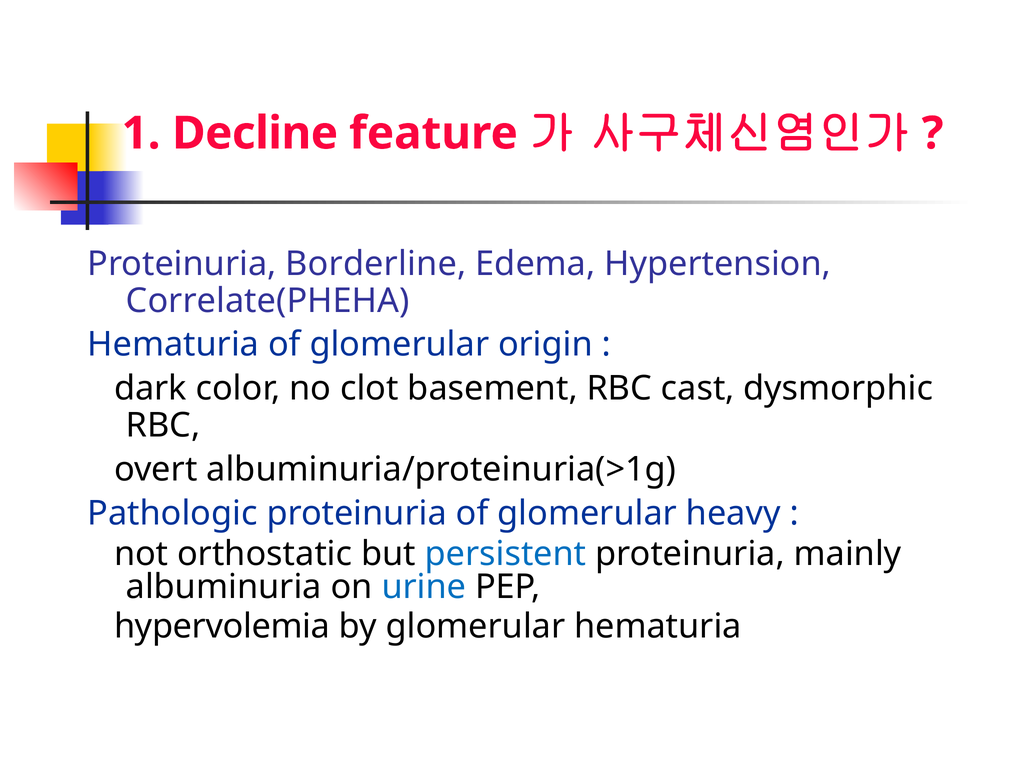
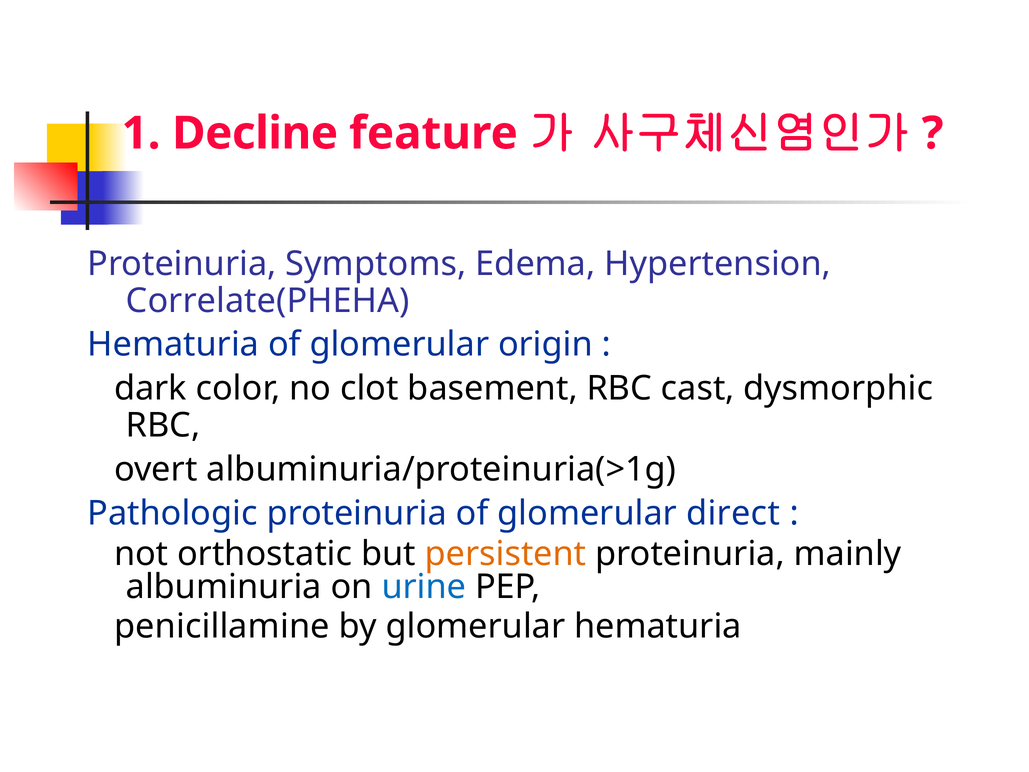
Borderline: Borderline -> Symptoms
heavy: heavy -> direct
persistent colour: blue -> orange
hypervolemia: hypervolemia -> penicillamine
